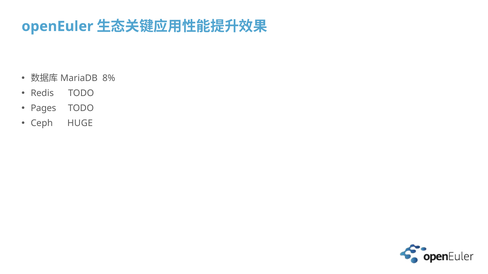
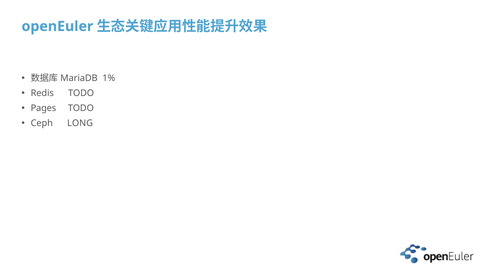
8%: 8% -> 1%
HUGE: HUGE -> LONG
